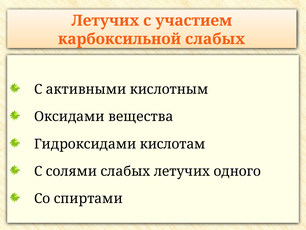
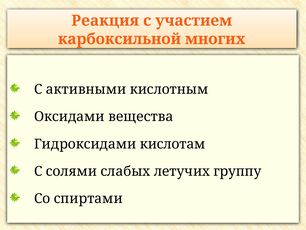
Летучих at (105, 21): Летучих -> Реакция
карбоксильной слабых: слабых -> многих
одного: одного -> группу
